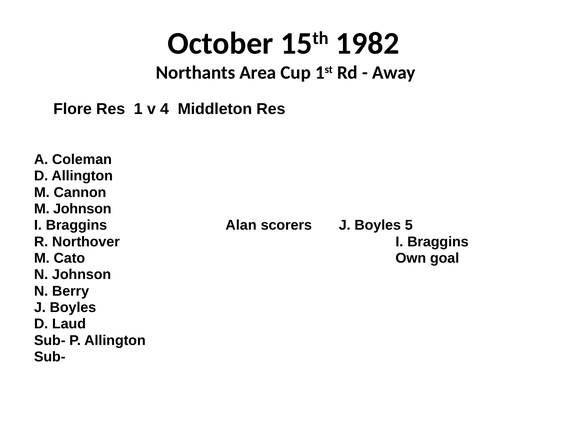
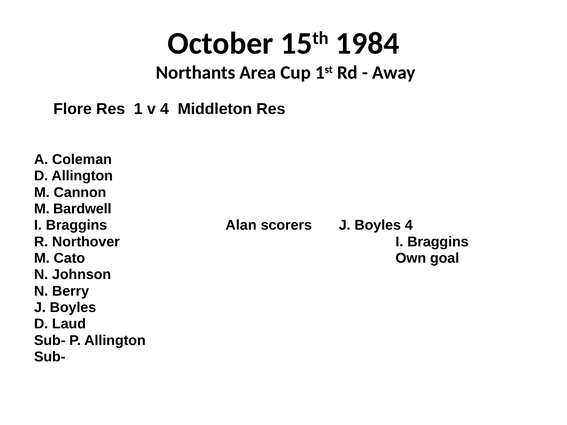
1982: 1982 -> 1984
M Johnson: Johnson -> Bardwell
Boyles 5: 5 -> 4
